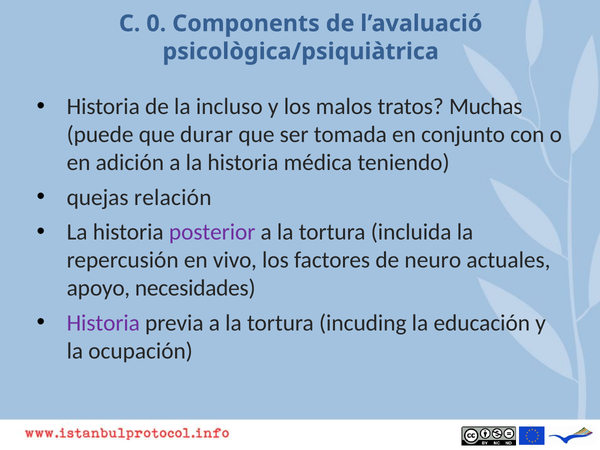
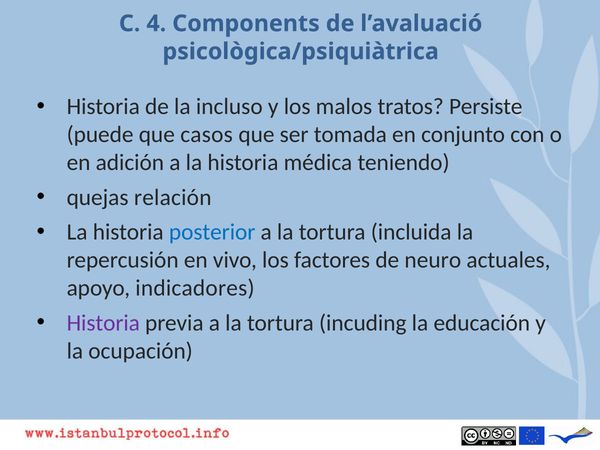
0: 0 -> 4
Muchas: Muchas -> Persiste
durar: durar -> casos
posterior colour: purple -> blue
necesidades: necesidades -> indicadores
